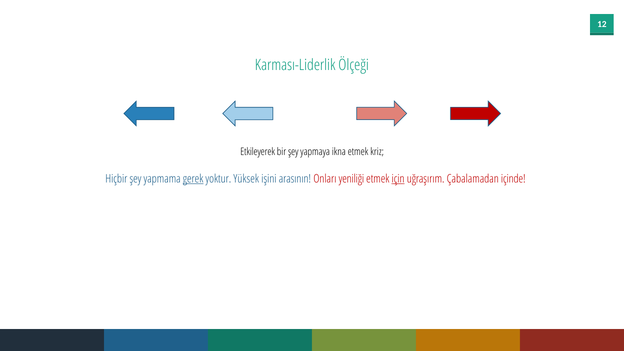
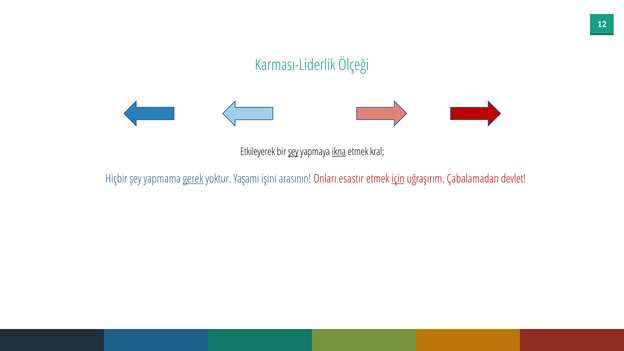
şey at (293, 152) underline: none -> present
ikna underline: none -> present
kriz: kriz -> kral
Yüksek: Yüksek -> Yaşamı
yeniliği: yeniliği -> esastır
içinde: içinde -> devlet
